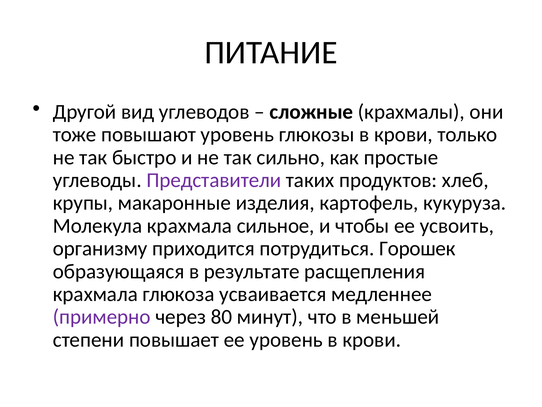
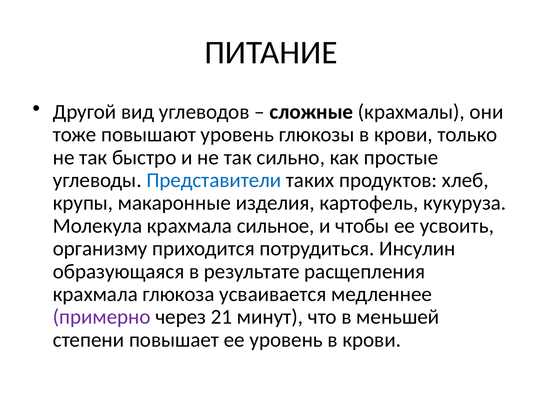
Представители colour: purple -> blue
Горошек: Горошек -> Инсулин
80: 80 -> 21
